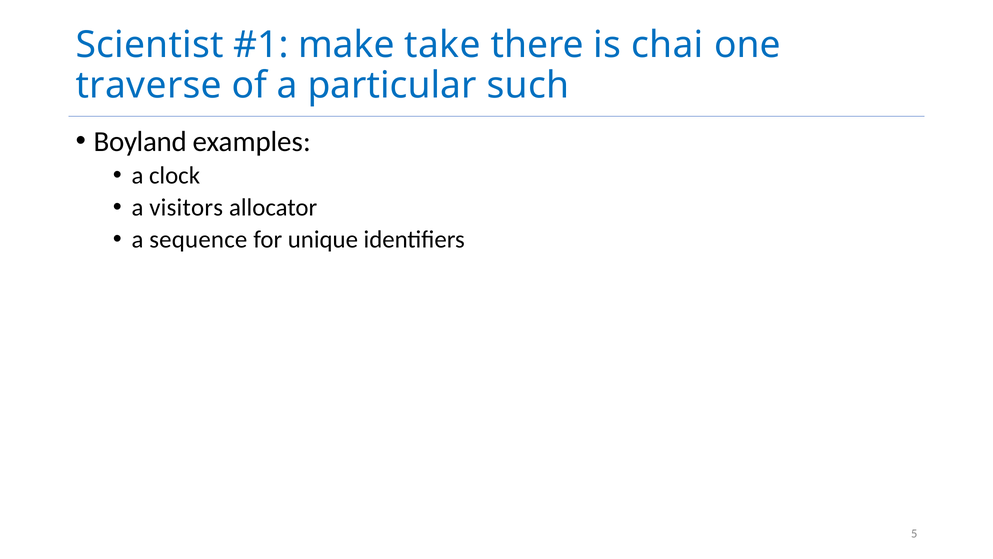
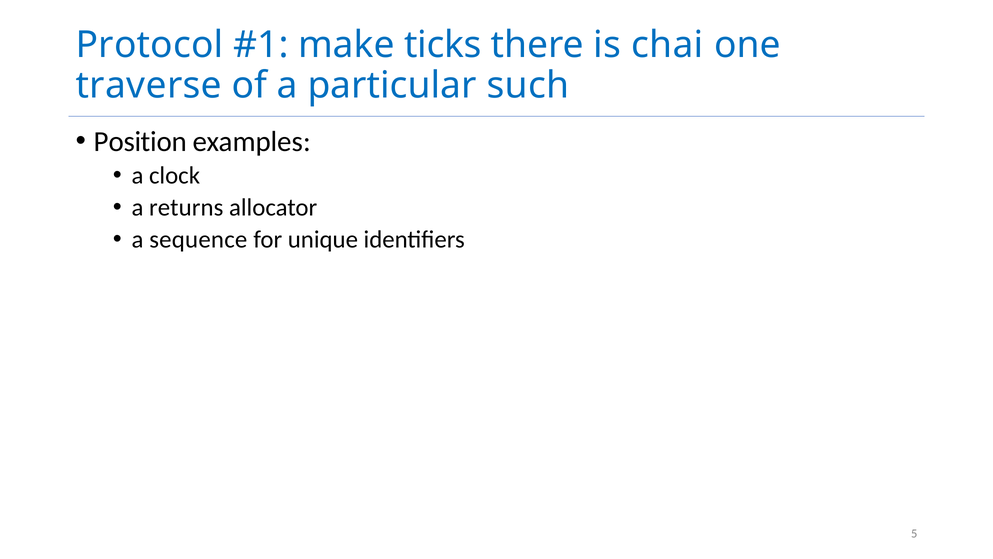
Scientist: Scientist -> Protocol
take: take -> ticks
Boyland: Boyland -> Position
visitors: visitors -> returns
